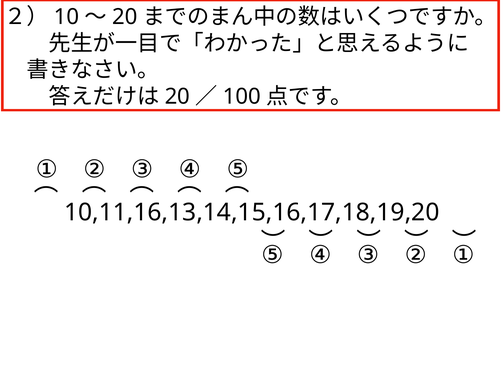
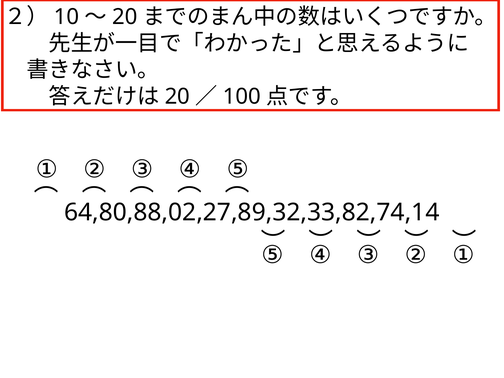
10,11,16,13,14,15,16,17,18,19,20: 10,11,16,13,14,15,16,17,18,19,20 -> 64,80,88,02,27,89,32,33,82,74,14
